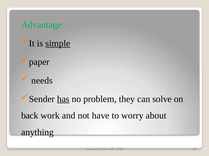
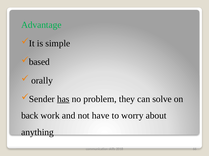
simple underline: present -> none
paper: paper -> based
needs: needs -> orally
